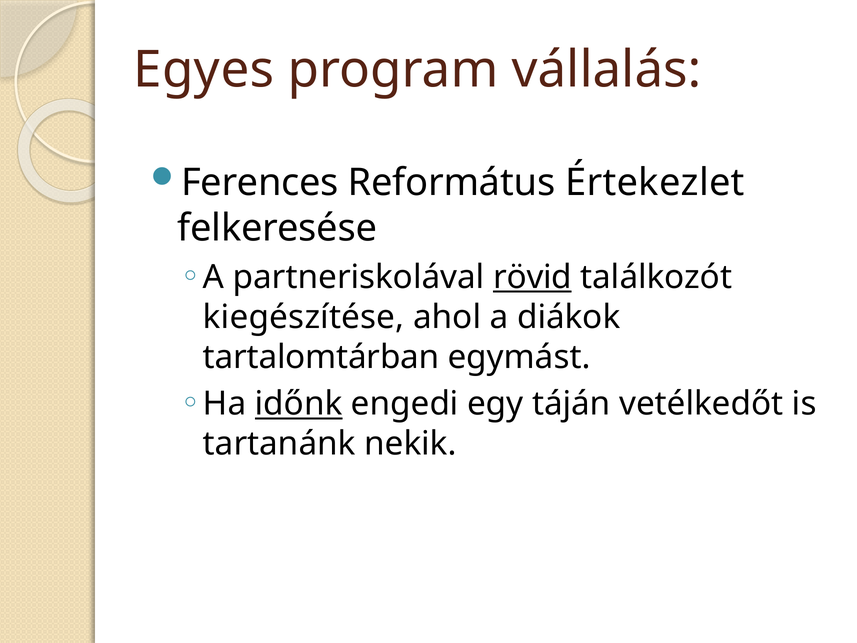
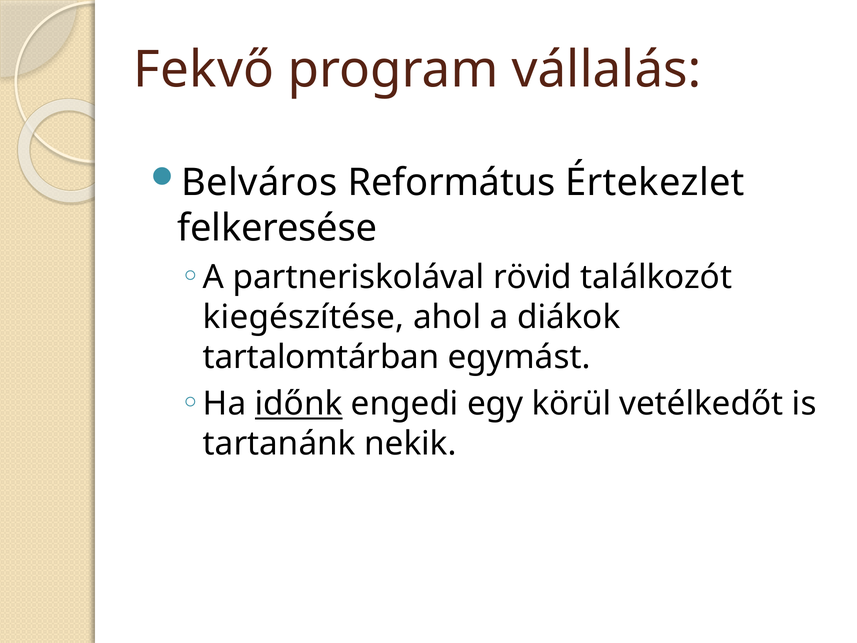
Egyes: Egyes -> Fekvő
Ferences: Ferences -> Belváros
rövid underline: present -> none
táján: táján -> körül
